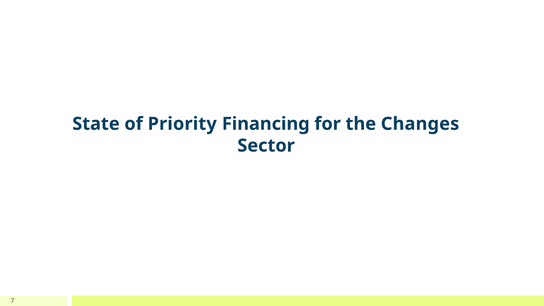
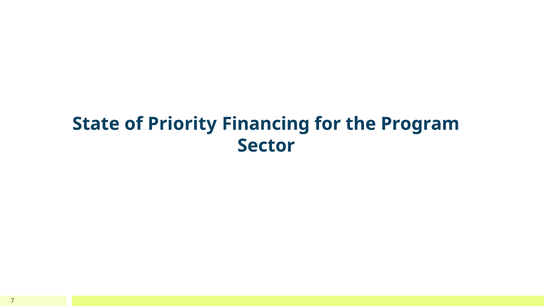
Changes: Changes -> Program
